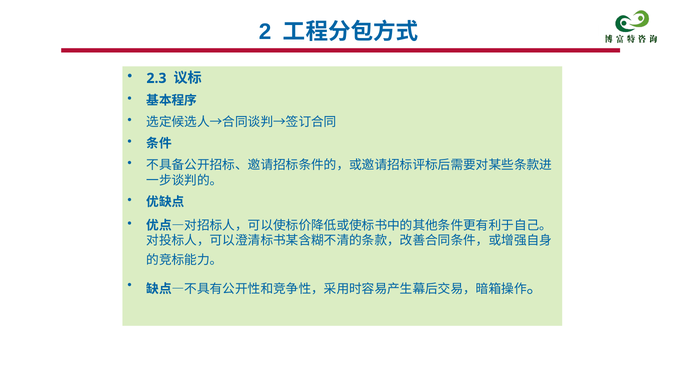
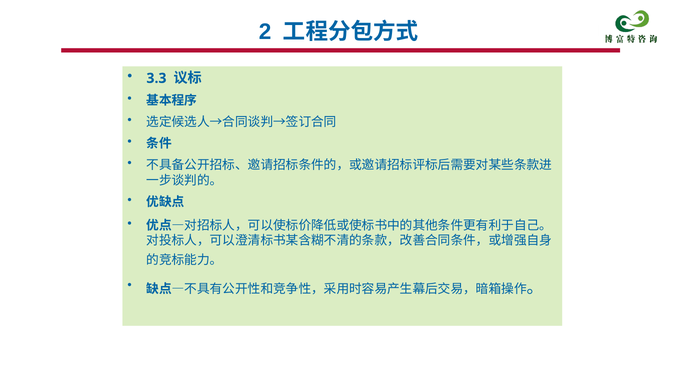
2.3: 2.3 -> 3.3
